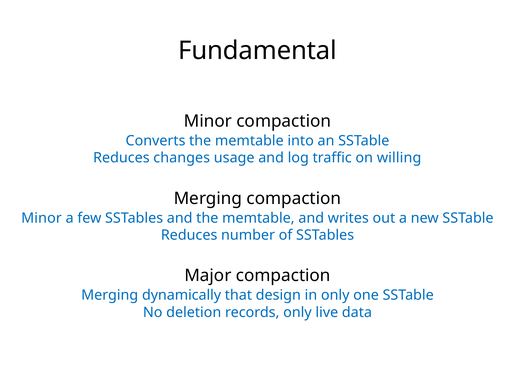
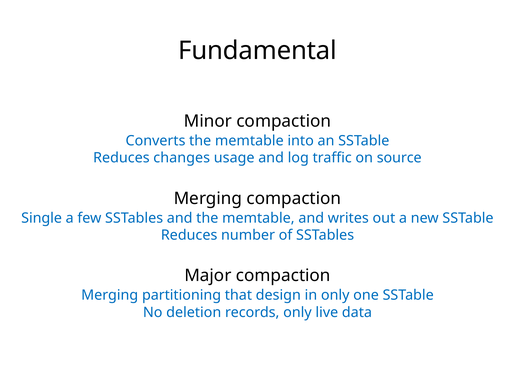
willing: willing -> source
Minor at (42, 218): Minor -> Single
dynamically: dynamically -> partitioning
